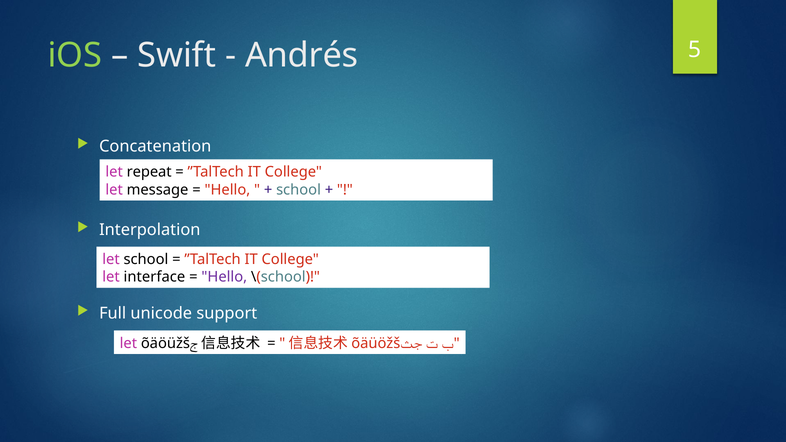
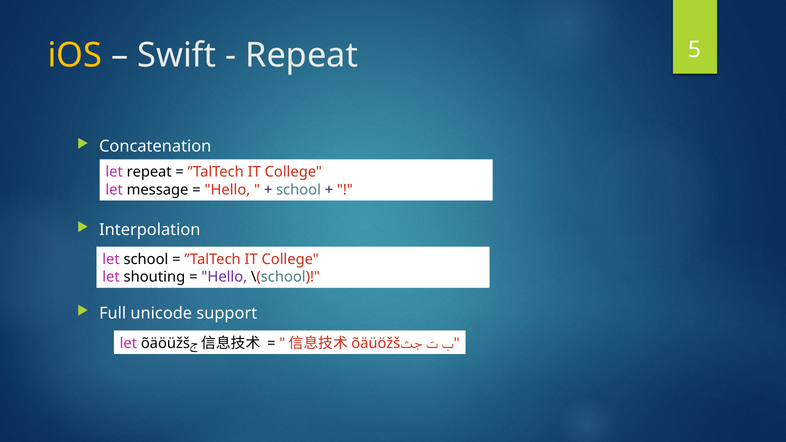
iOS colour: light green -> yellow
Andrés at (302, 55): Andrés -> Repeat
interface: interface -> shouting
